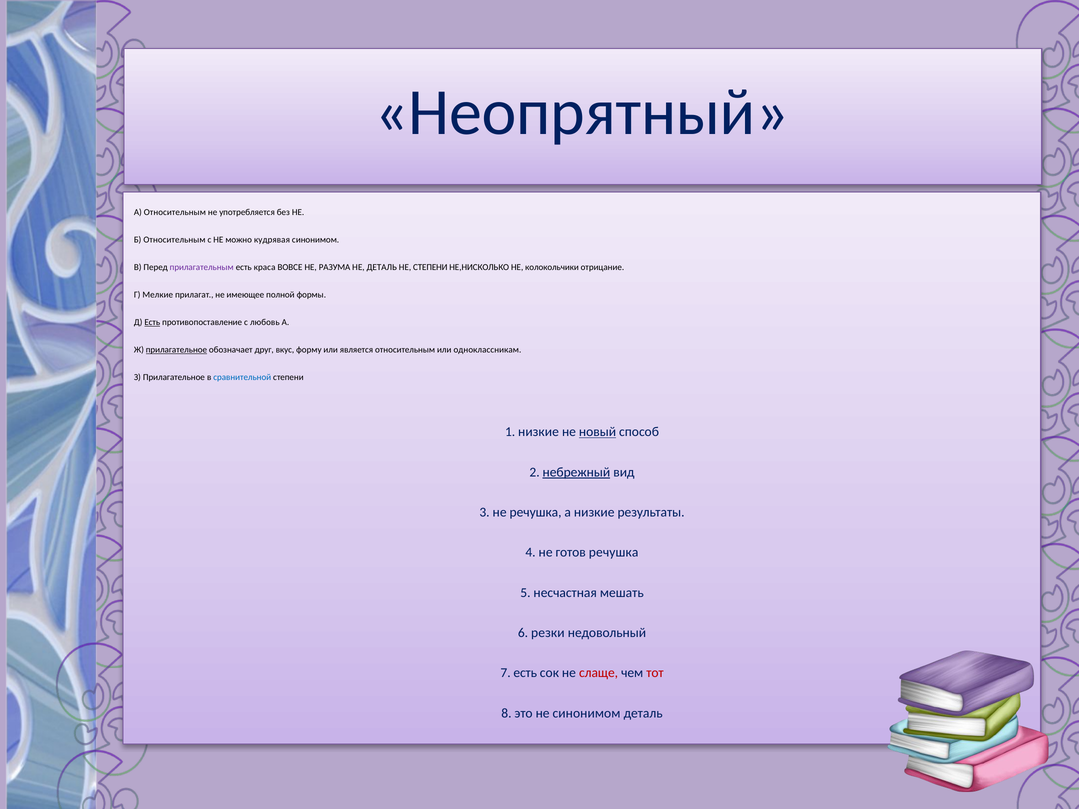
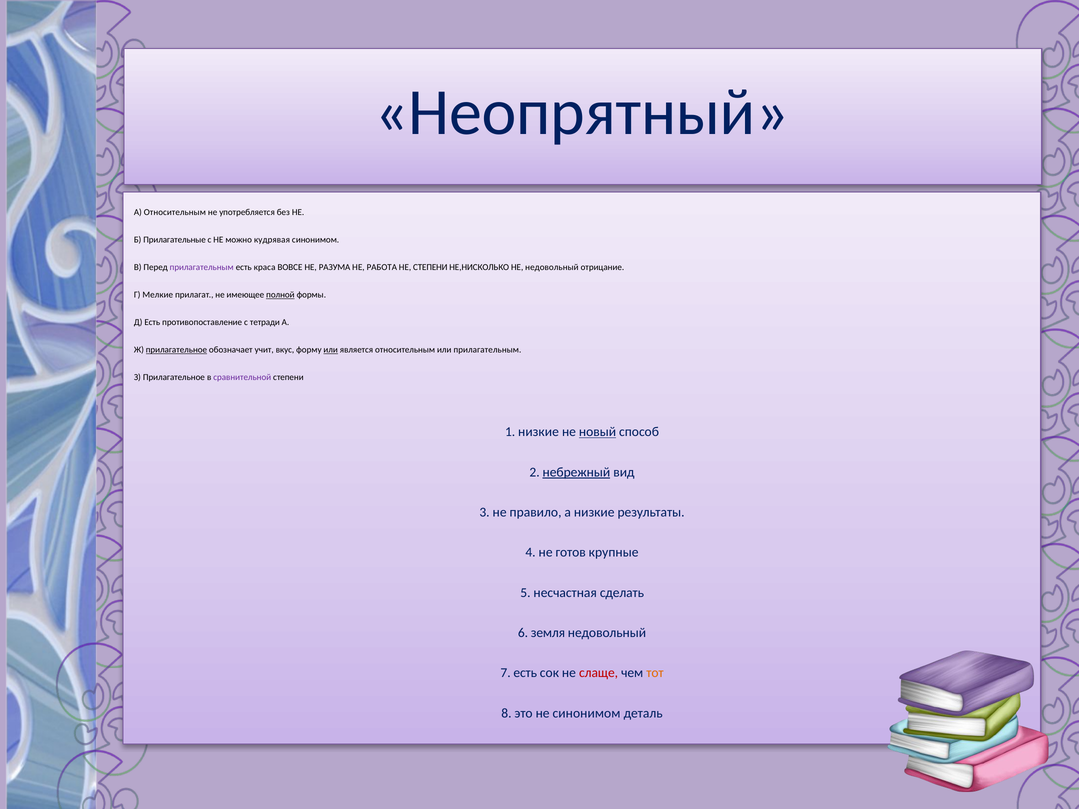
Б Относительным: Относительным -> Прилагательные
НЕ ДЕТАЛЬ: ДЕТАЛЬ -> РАБОТА
НЕ колокольчики: колокольчики -> недовольный
полной underline: none -> present
Есть at (152, 322) underline: present -> none
любовь: любовь -> тетради
друг: друг -> учит
или at (331, 350) underline: none -> present
или одноклассникам: одноклассникам -> прилагательным
сравнительной colour: blue -> purple
не речушка: речушка -> правило
готов речушка: речушка -> крупные
мешать: мешать -> сделать
резки: резки -> земля
тот colour: red -> orange
